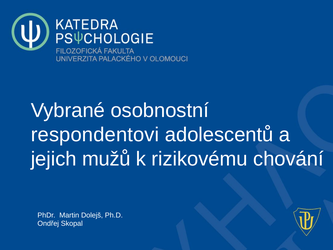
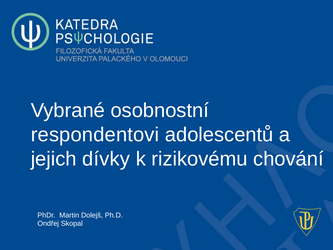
mužů: mužů -> dívky
